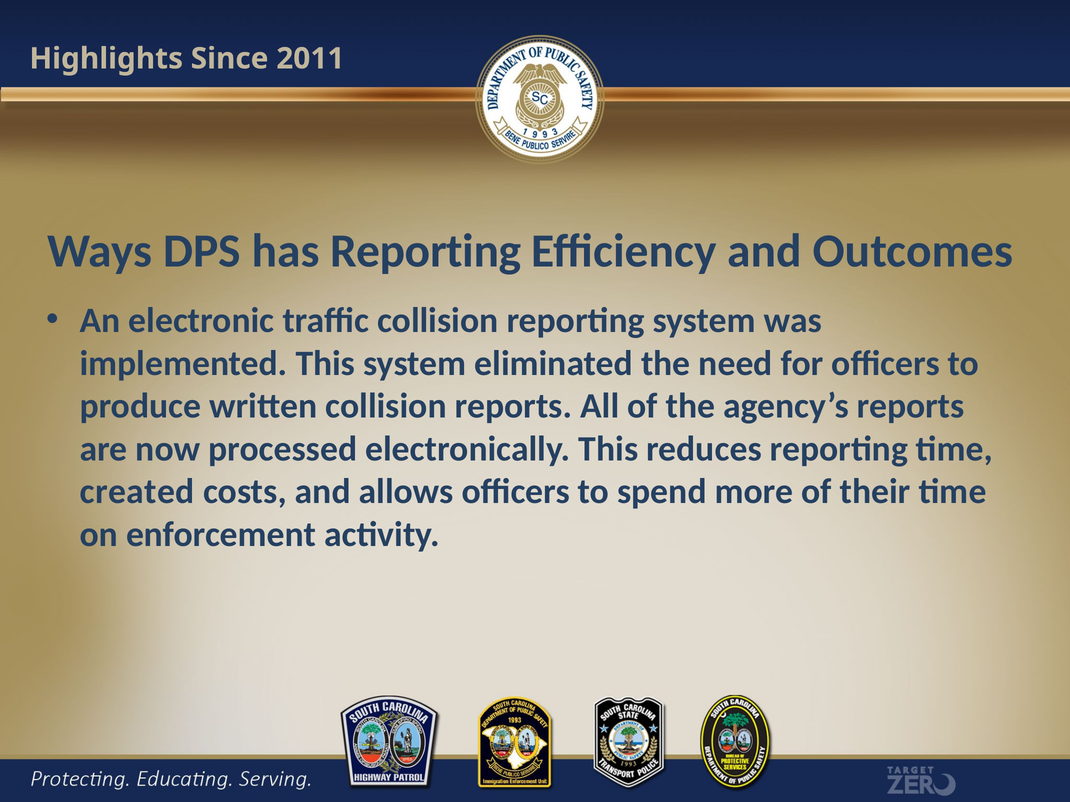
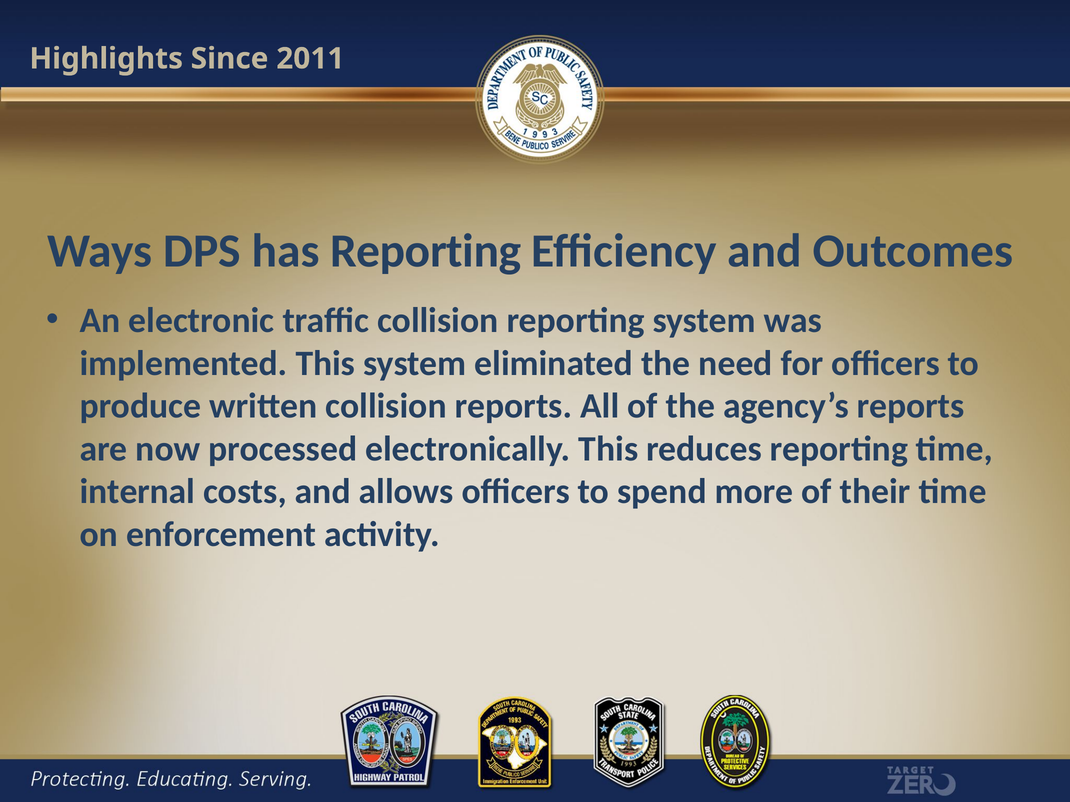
created: created -> internal
